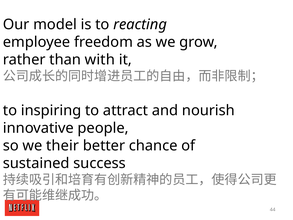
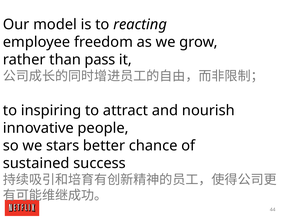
with: with -> pass
their: their -> stars
